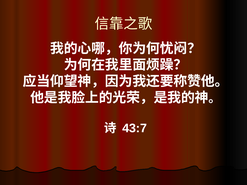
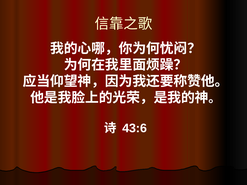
43:7: 43:7 -> 43:6
